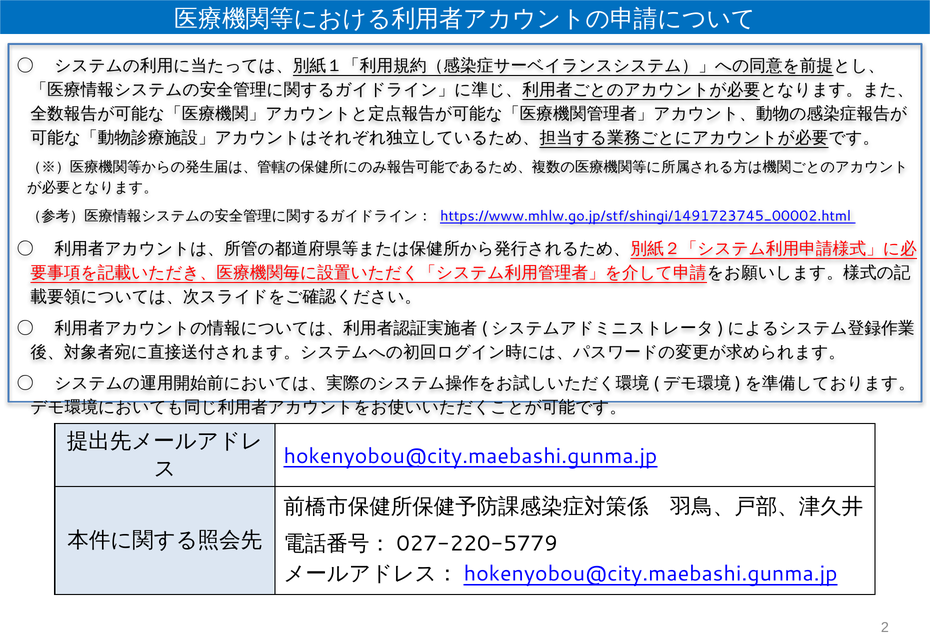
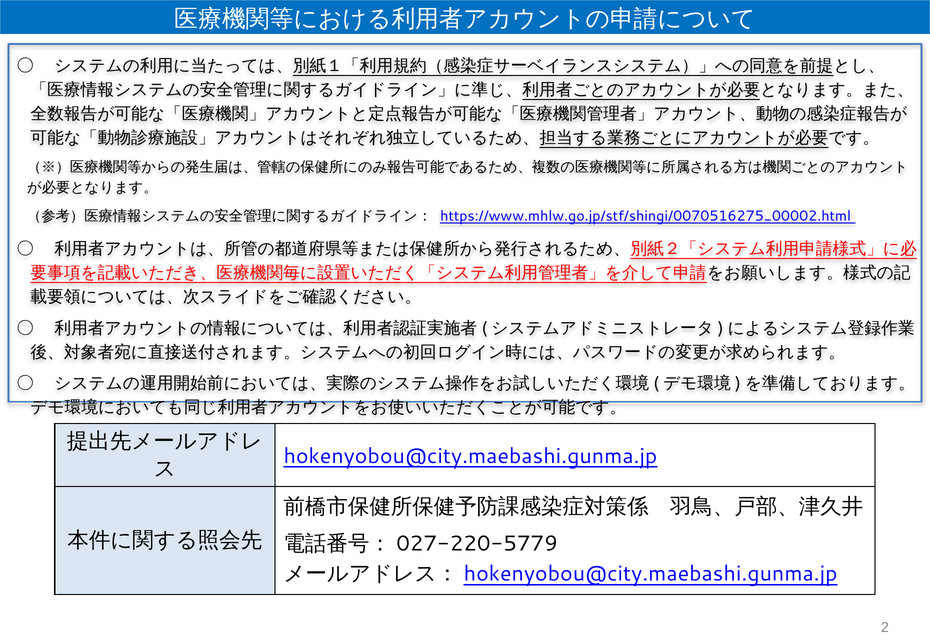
https://www.mhlw.go.jp/stf/shingi/1491723745_00002.html: https://www.mhlw.go.jp/stf/shingi/1491723745_00002.html -> https://www.mhlw.go.jp/stf/shingi/0070516275_00002.html
